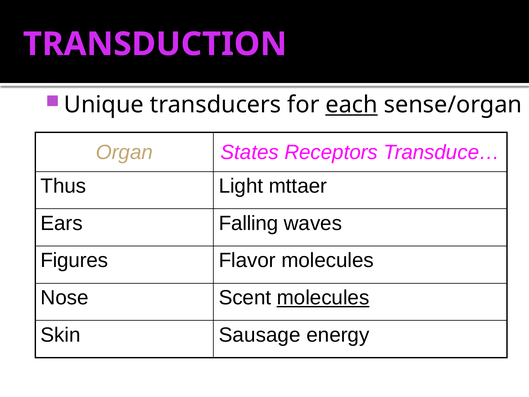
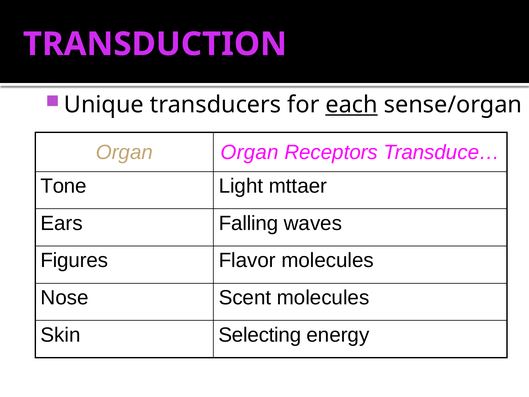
Organ States: States -> Organ
Thus: Thus -> Tone
molecules at (323, 298) underline: present -> none
Sausage: Sausage -> Selecting
